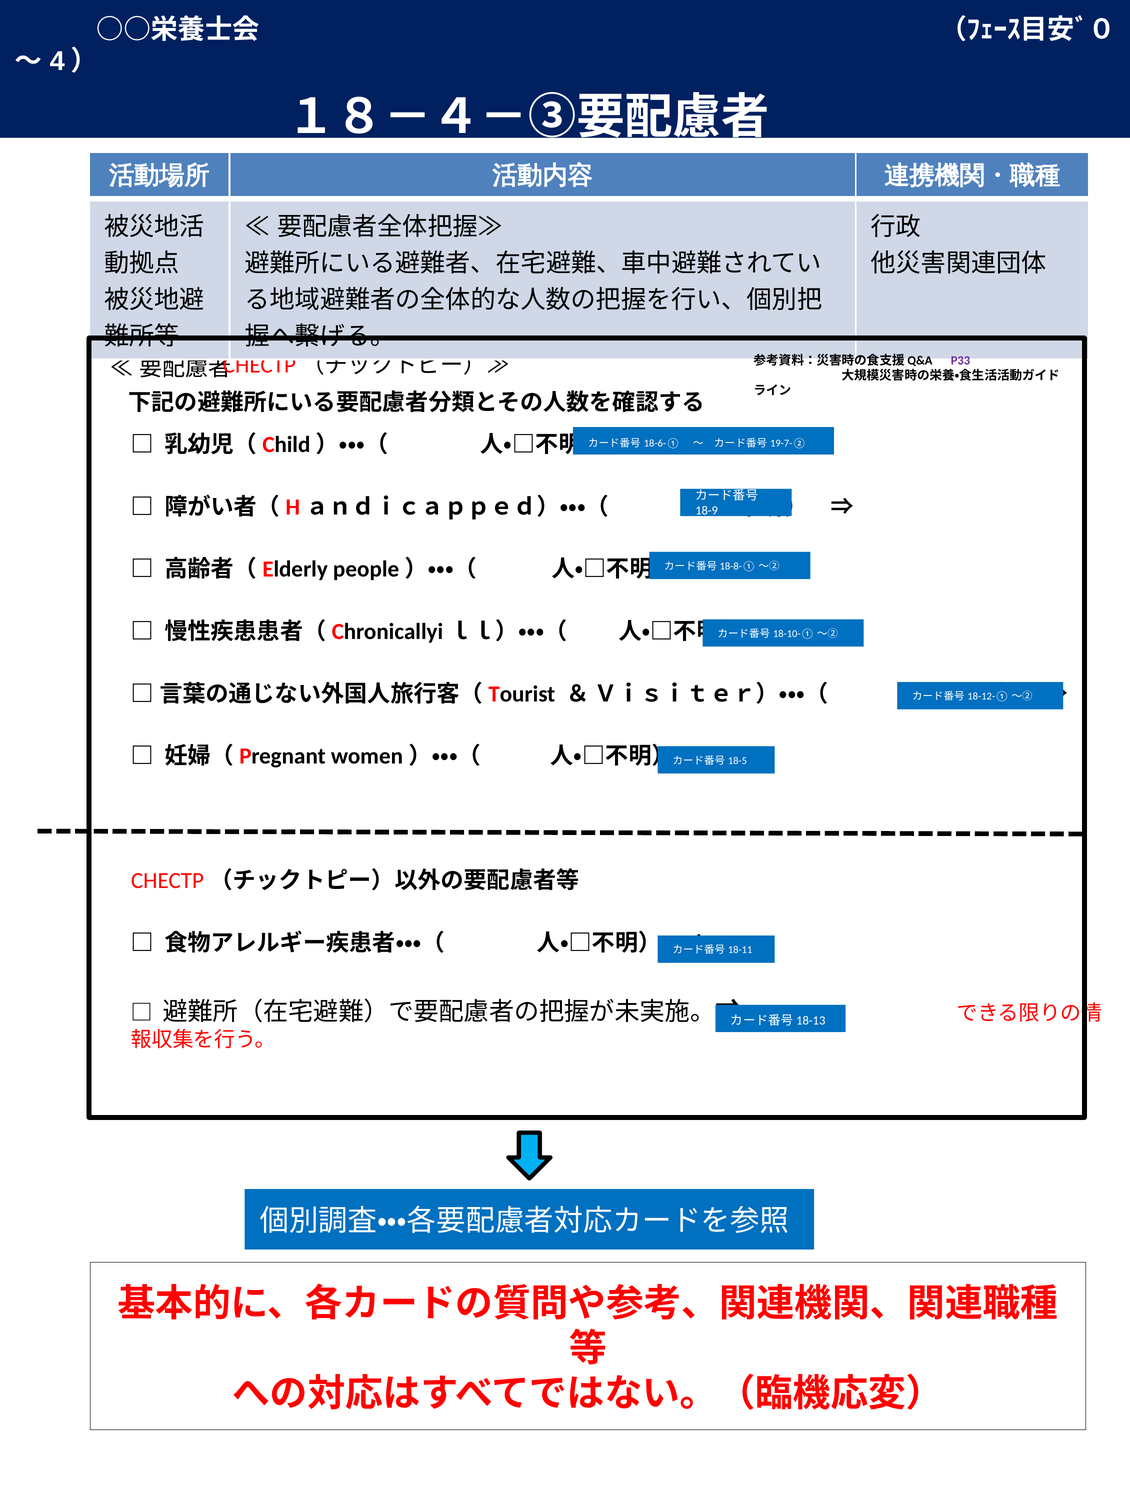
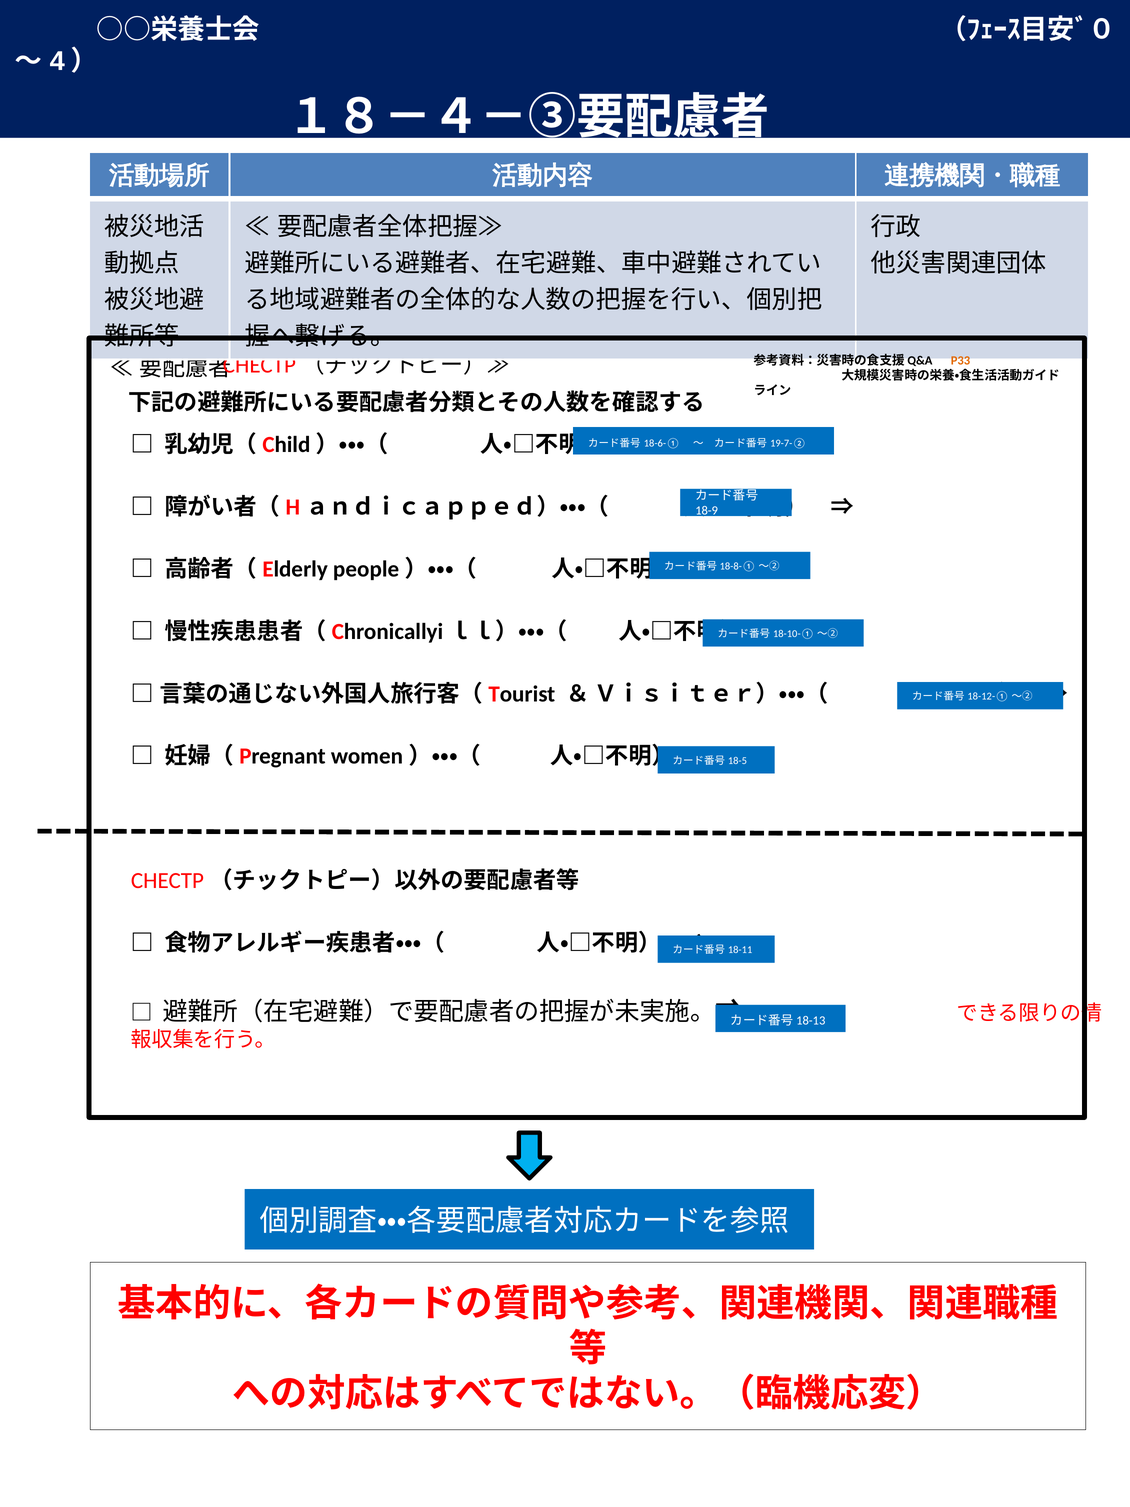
P33 colour: purple -> orange
